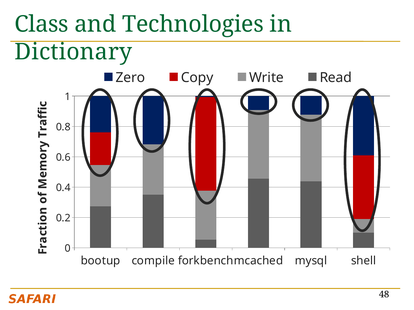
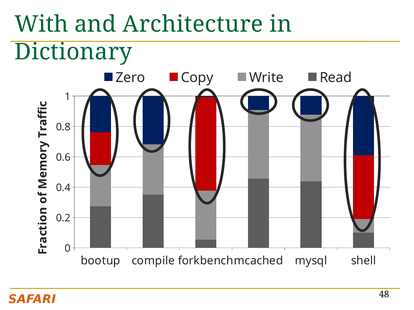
Class: Class -> With
Technologies: Technologies -> Architecture
